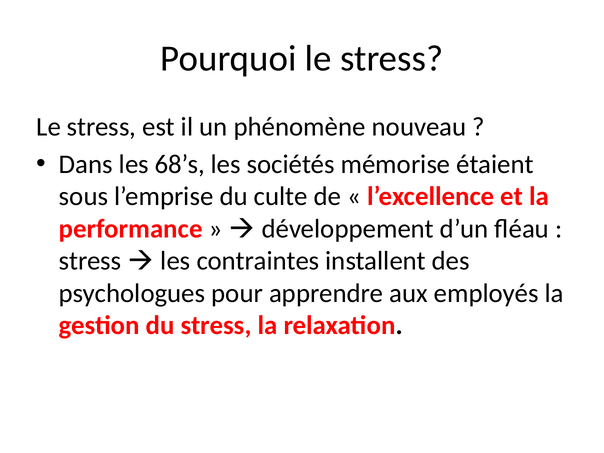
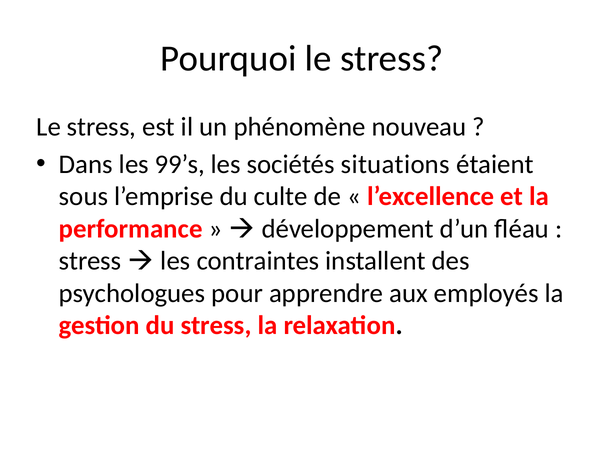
68’s: 68’s -> 99’s
mémorise: mémorise -> situations
